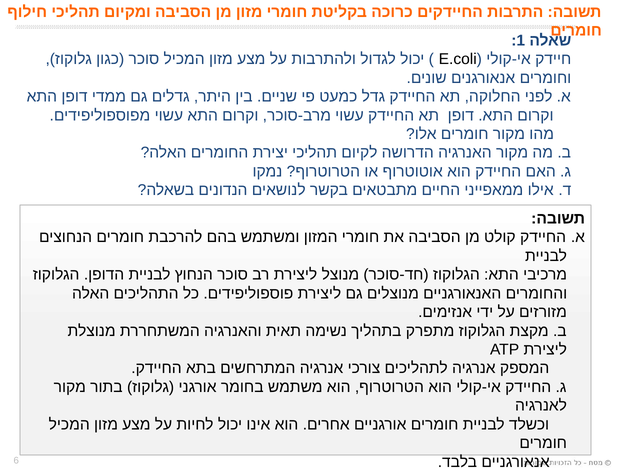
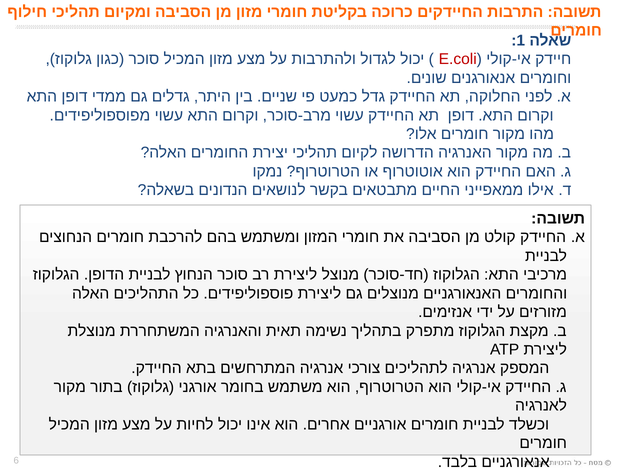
E.coli colour: black -> red
